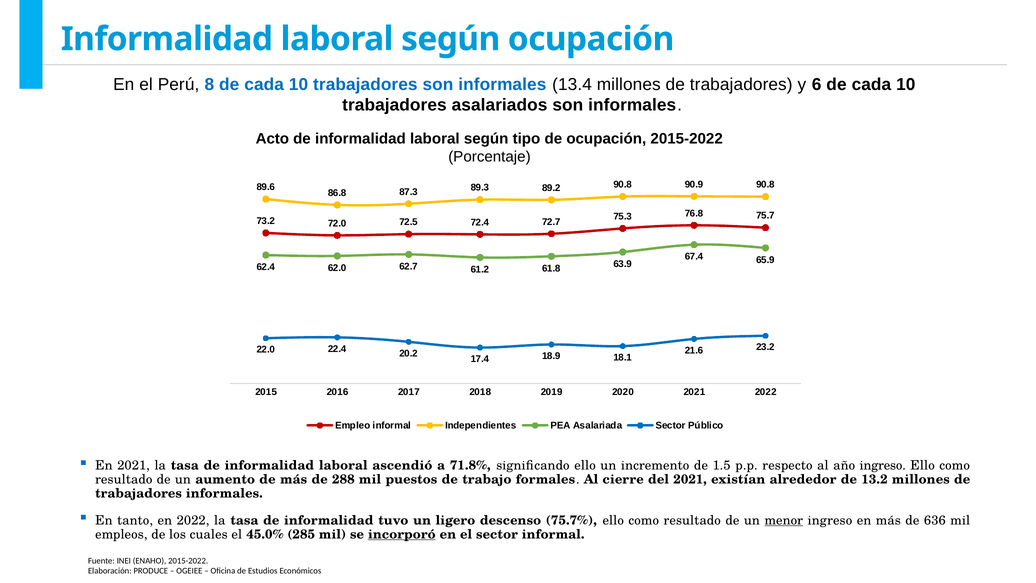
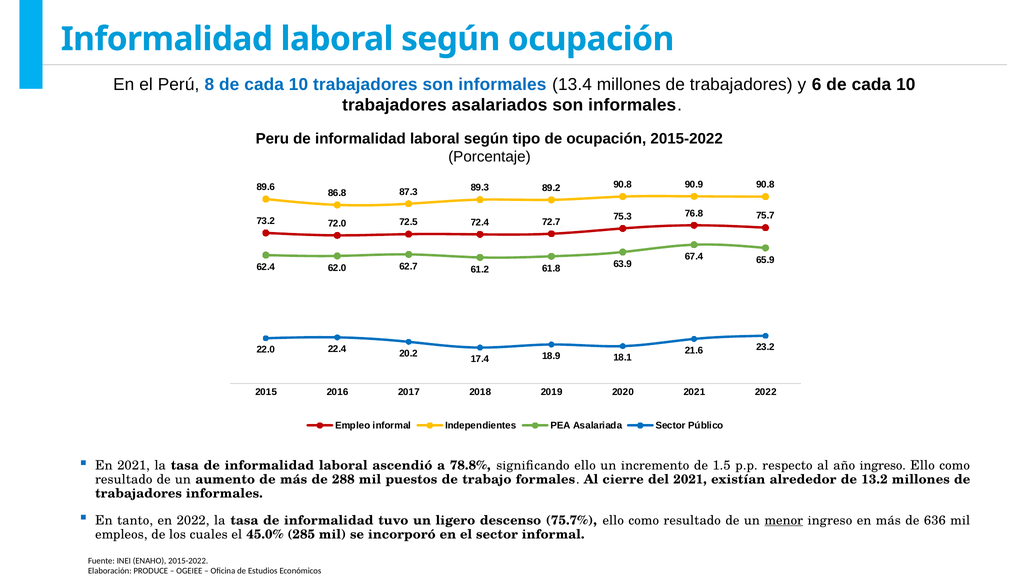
Acto: Acto -> Peru
71.8%: 71.8% -> 78.8%
incorporó underline: present -> none
